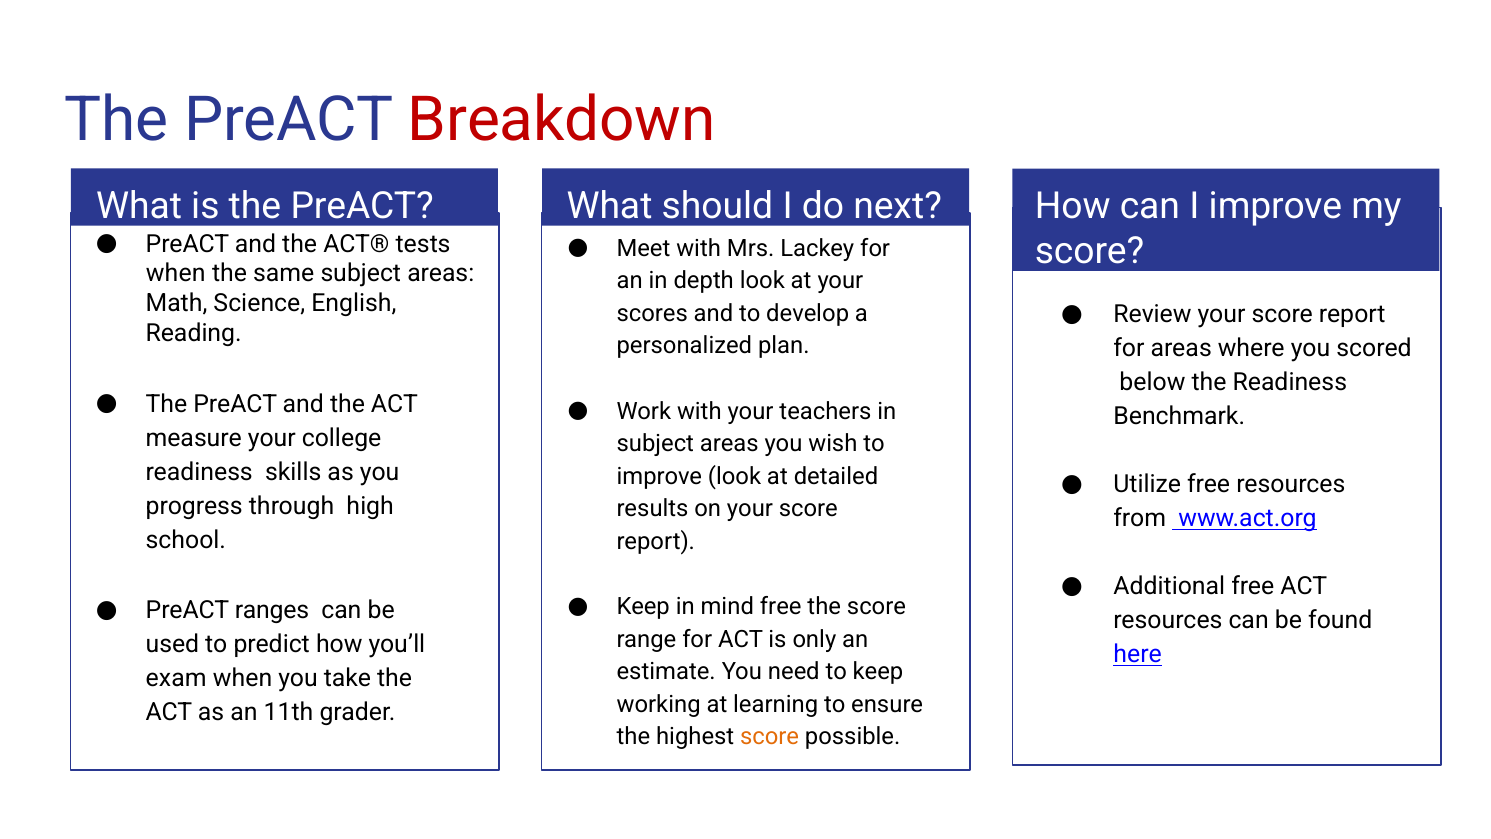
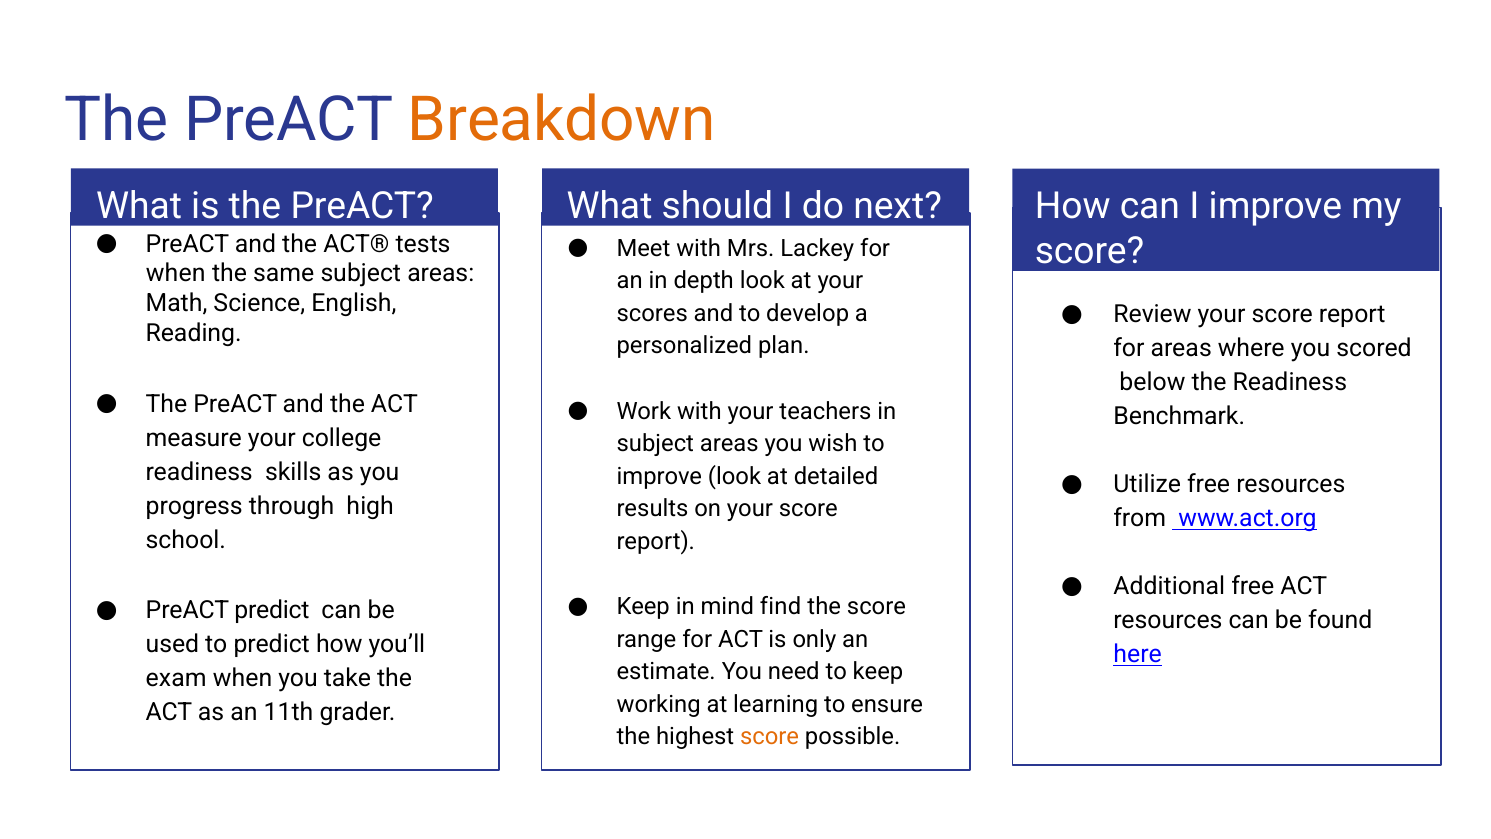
Breakdown colour: red -> orange
mind free: free -> find
PreACT ranges: ranges -> predict
